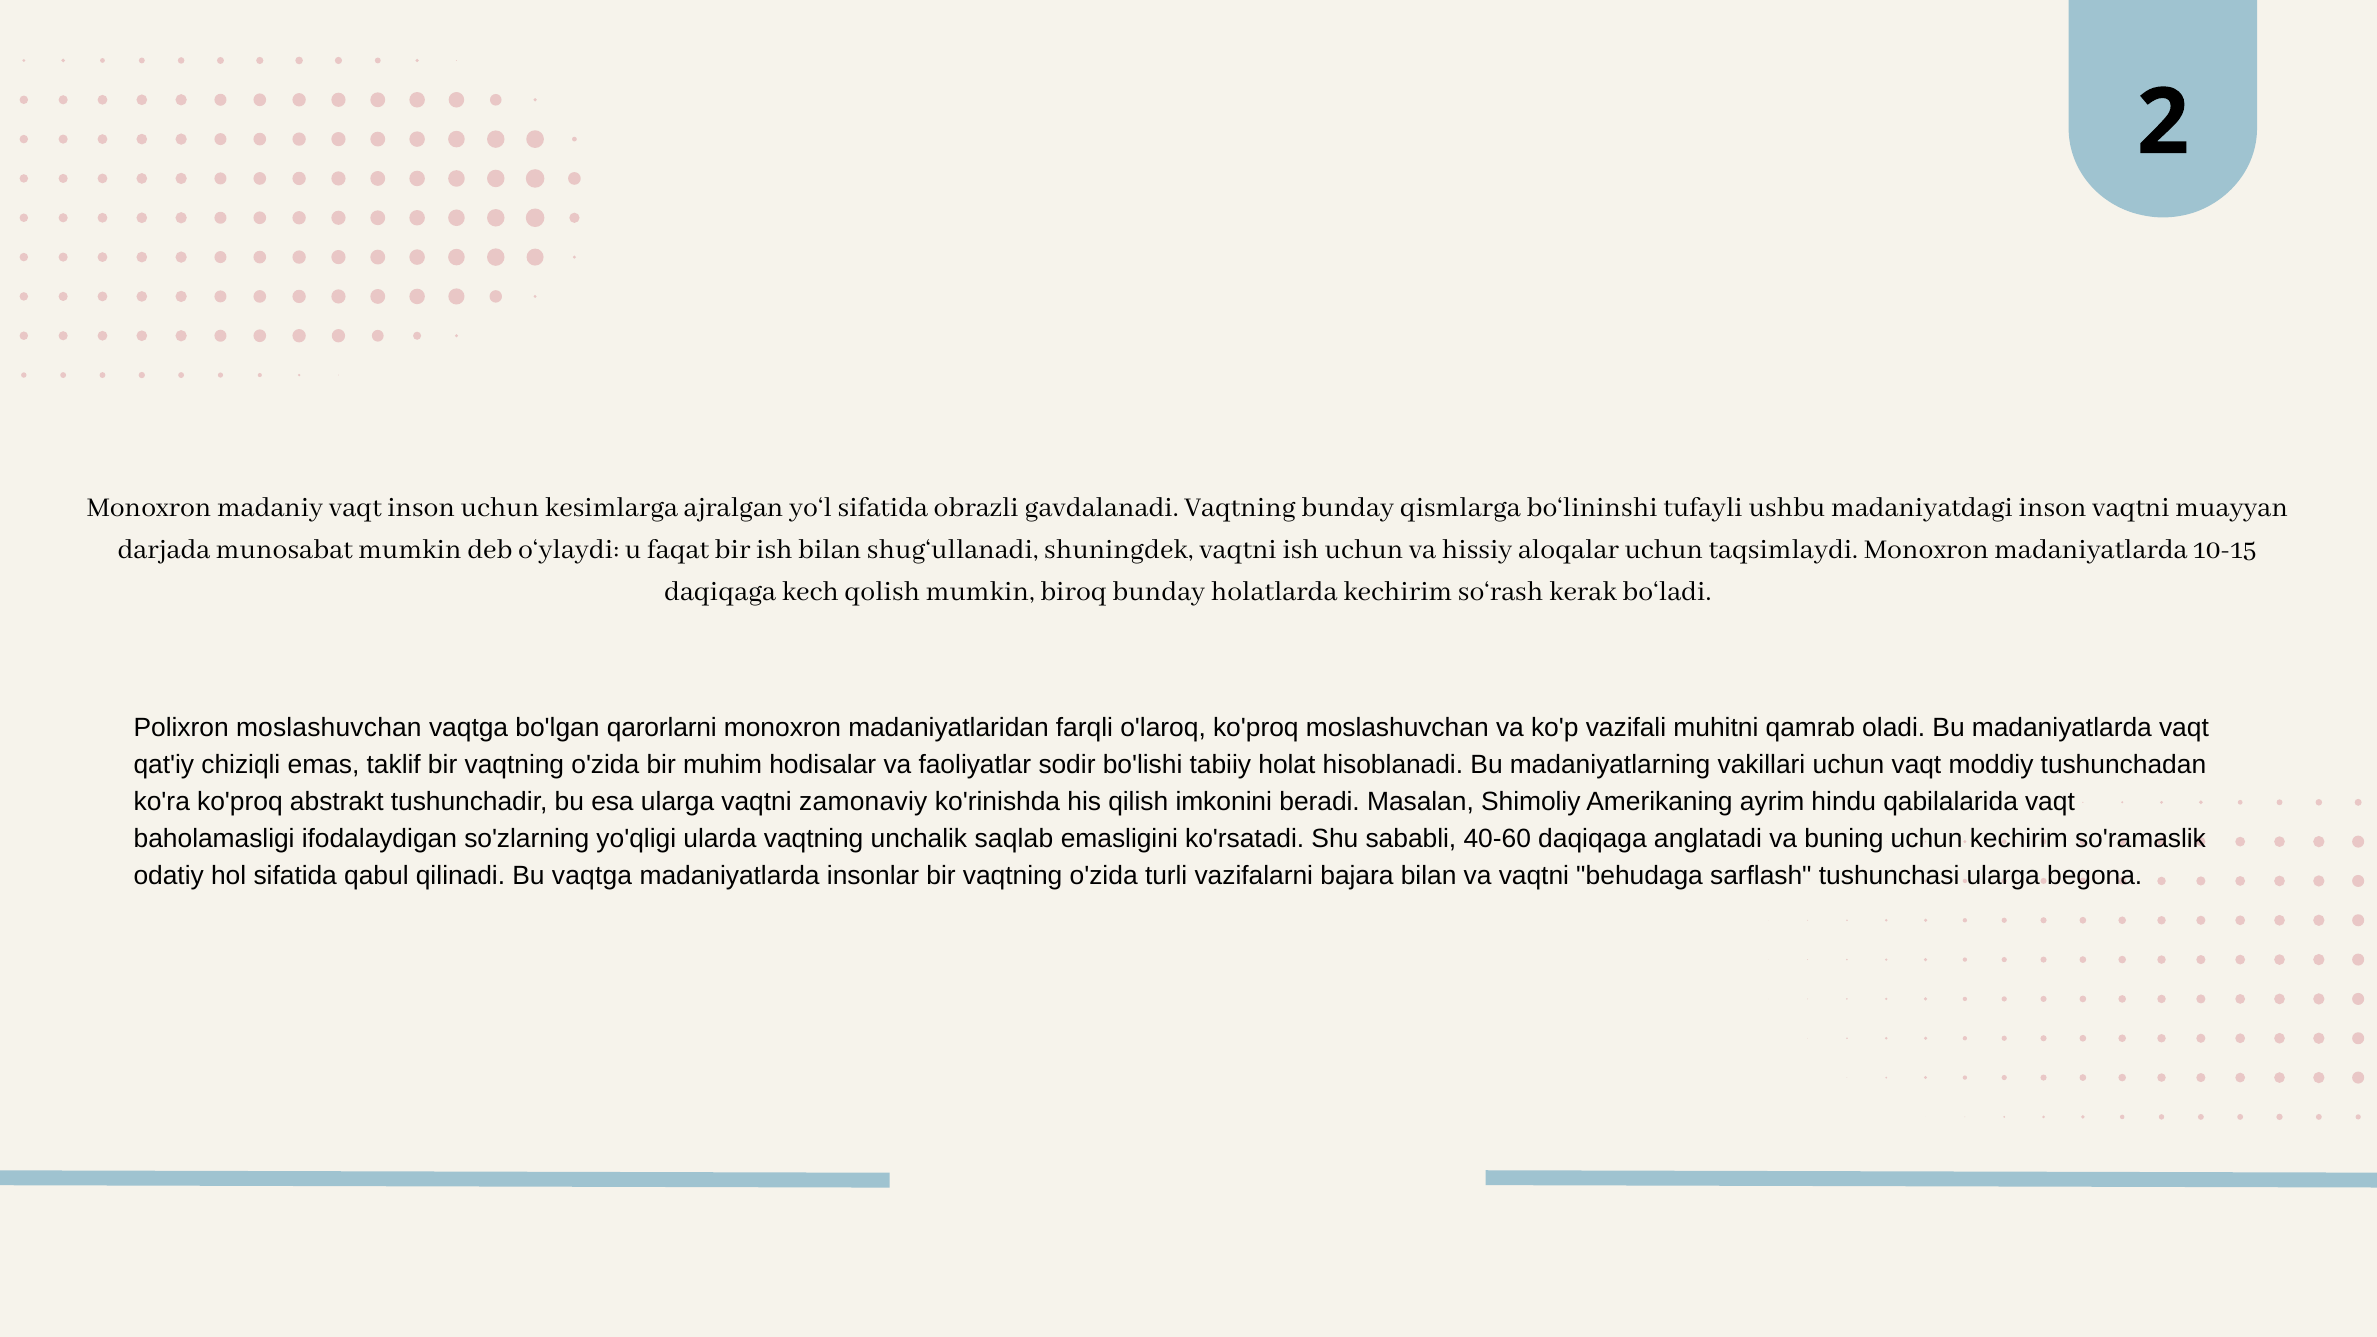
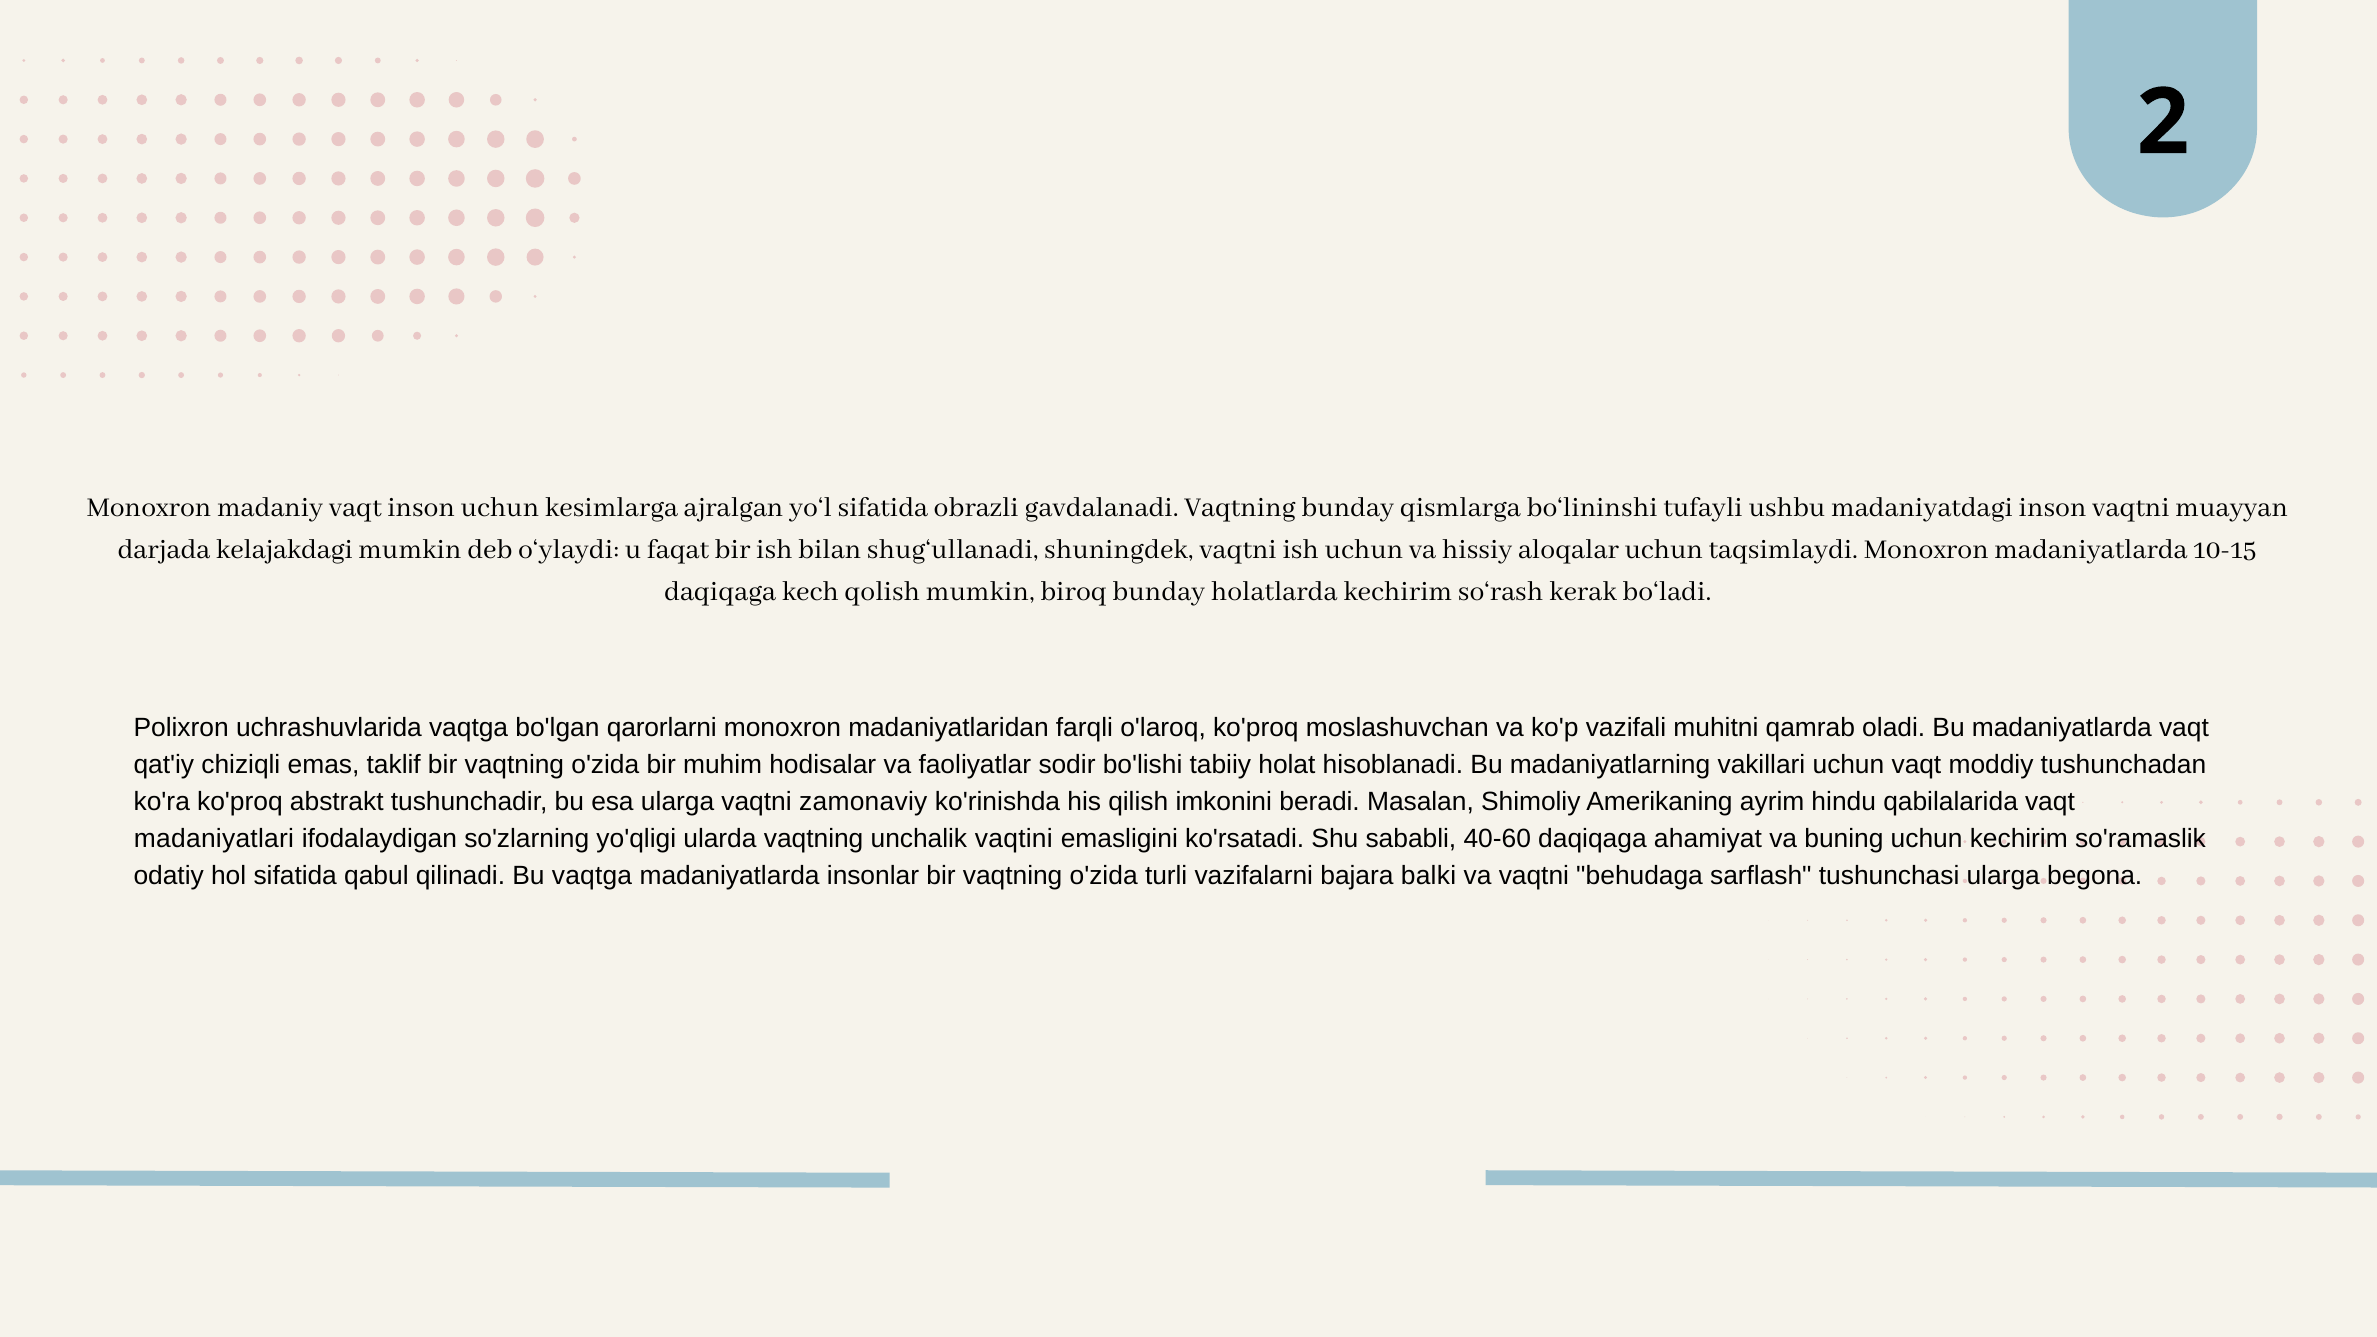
munosabat: munosabat -> kelajakdagi
Polixron moslashuvchan: moslashuvchan -> uchrashuvlarida
baholamasligi: baholamasligi -> madaniyatlari
saqlab: saqlab -> vaqtini
anglatadi: anglatadi -> ahamiyat
bajara bilan: bilan -> balki
